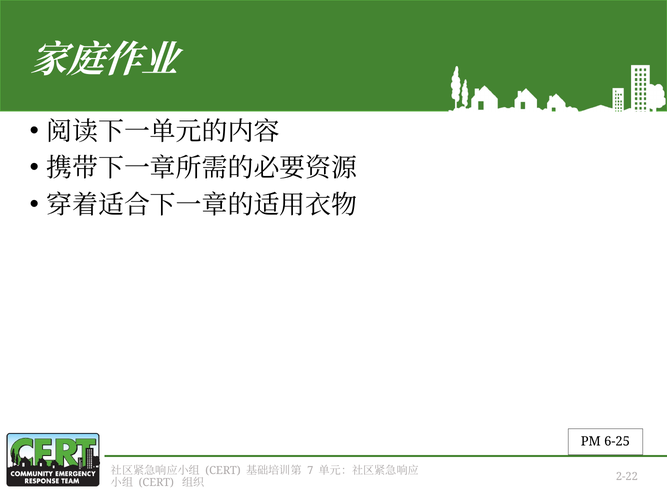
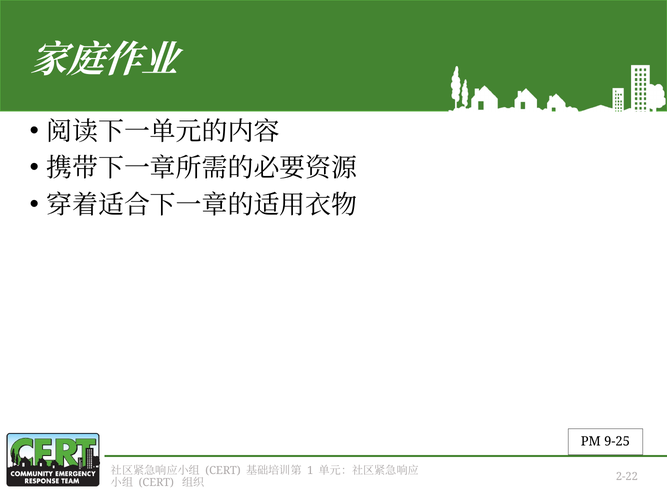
6-25: 6-25 -> 9-25
7: 7 -> 1
